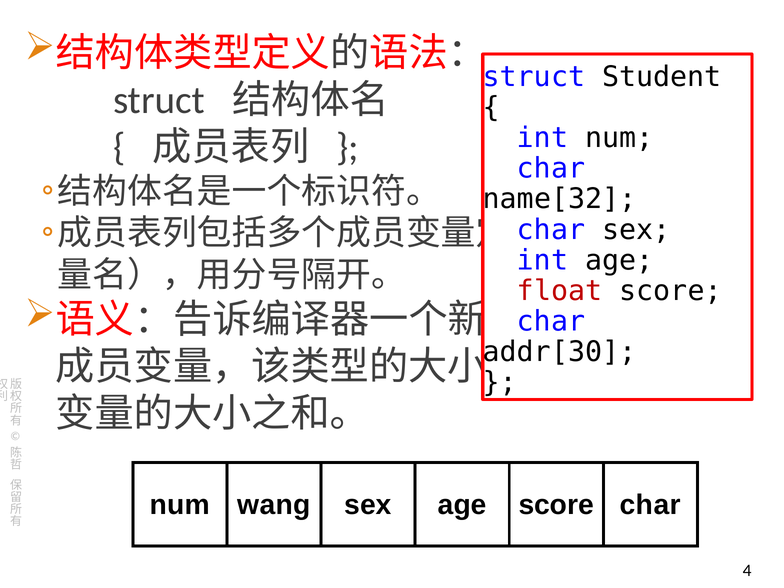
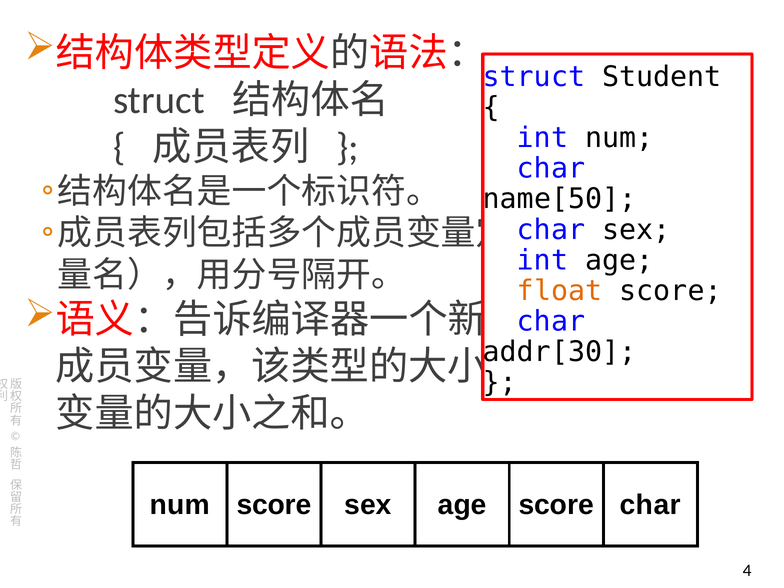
name[32: name[32 -> name[50
float colour: red -> orange
num wang: wang -> score
